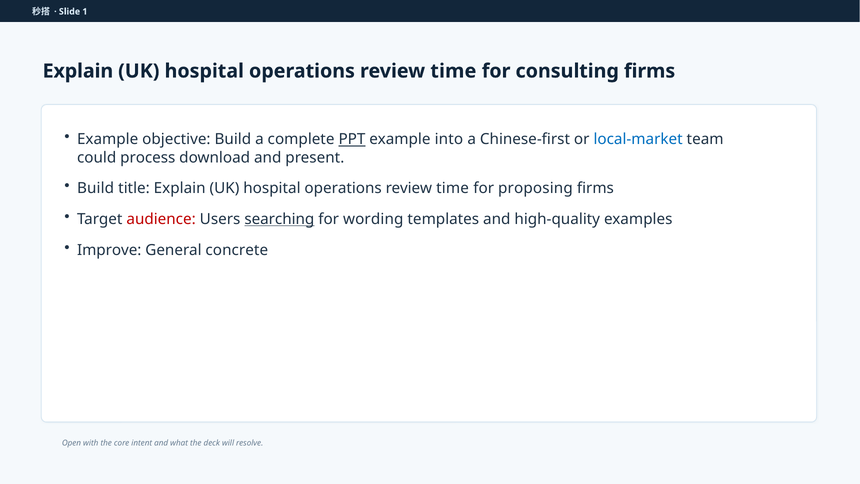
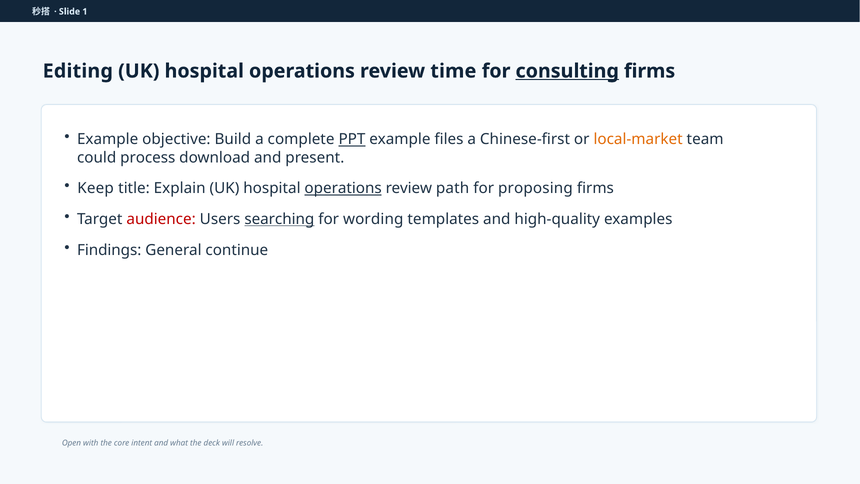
Explain at (78, 71): Explain -> Editing
consulting underline: none -> present
into: into -> files
local-market colour: blue -> orange
Build at (96, 188): Build -> Keep
operations at (343, 188) underline: none -> present
time at (453, 188): time -> path
Improve: Improve -> Findings
concrete: concrete -> continue
